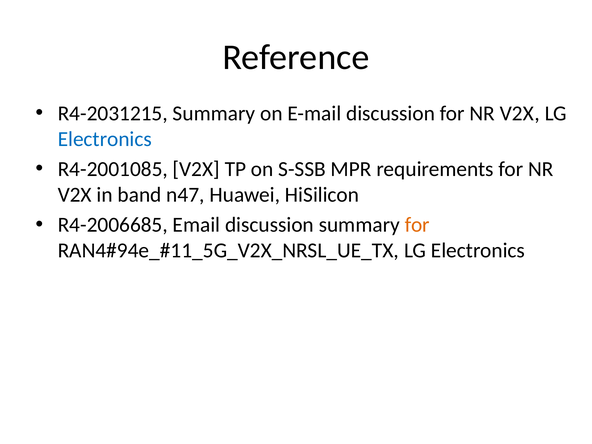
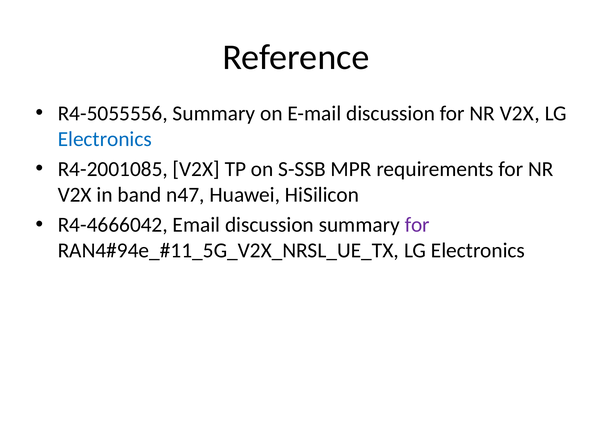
R4-2031215: R4-2031215 -> R4-5055556
R4-2006685: R4-2006685 -> R4-4666042
for at (417, 225) colour: orange -> purple
